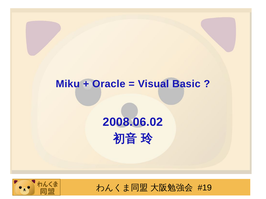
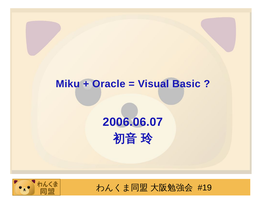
2008.06.02: 2008.06.02 -> 2006.06.07
